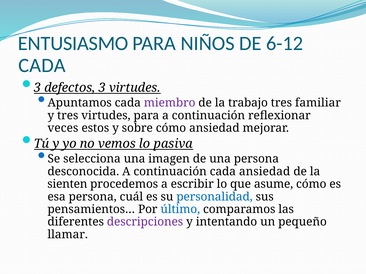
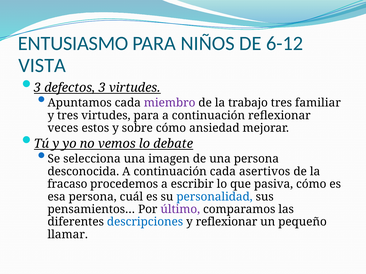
CADA at (42, 66): CADA -> VISTA
pasiva: pasiva -> debate
cada ansiedad: ansiedad -> asertivos
sienten: sienten -> fracaso
asume: asume -> pasiva
último colour: blue -> purple
descripciones colour: purple -> blue
y intentando: intentando -> reflexionar
